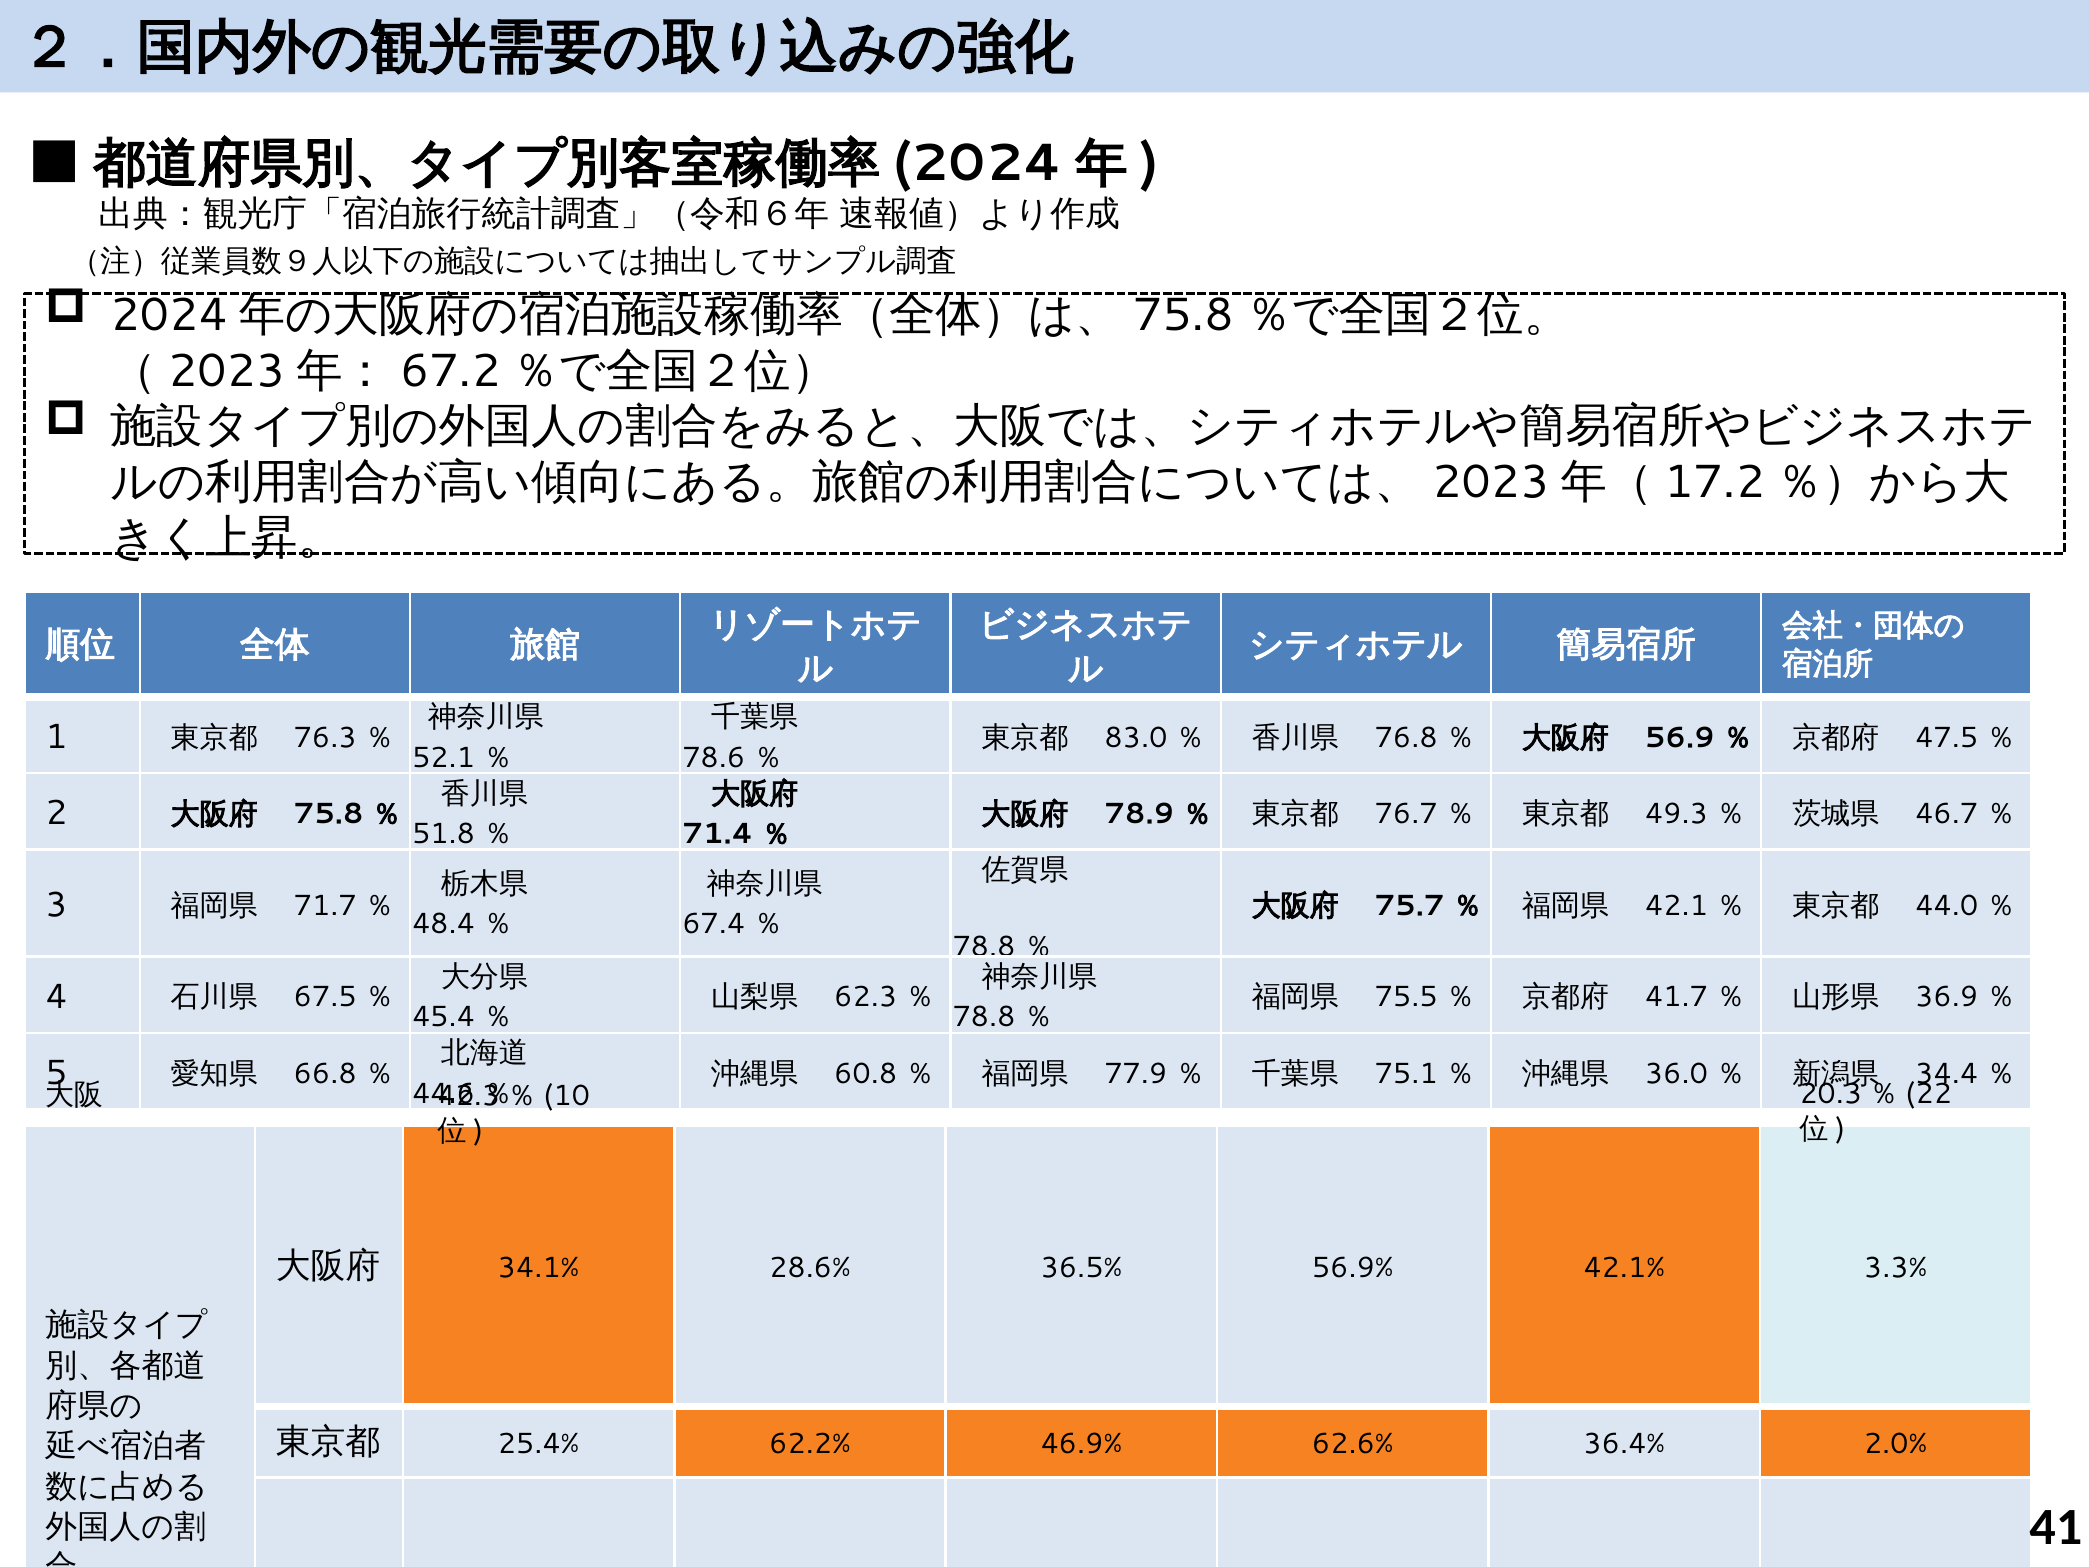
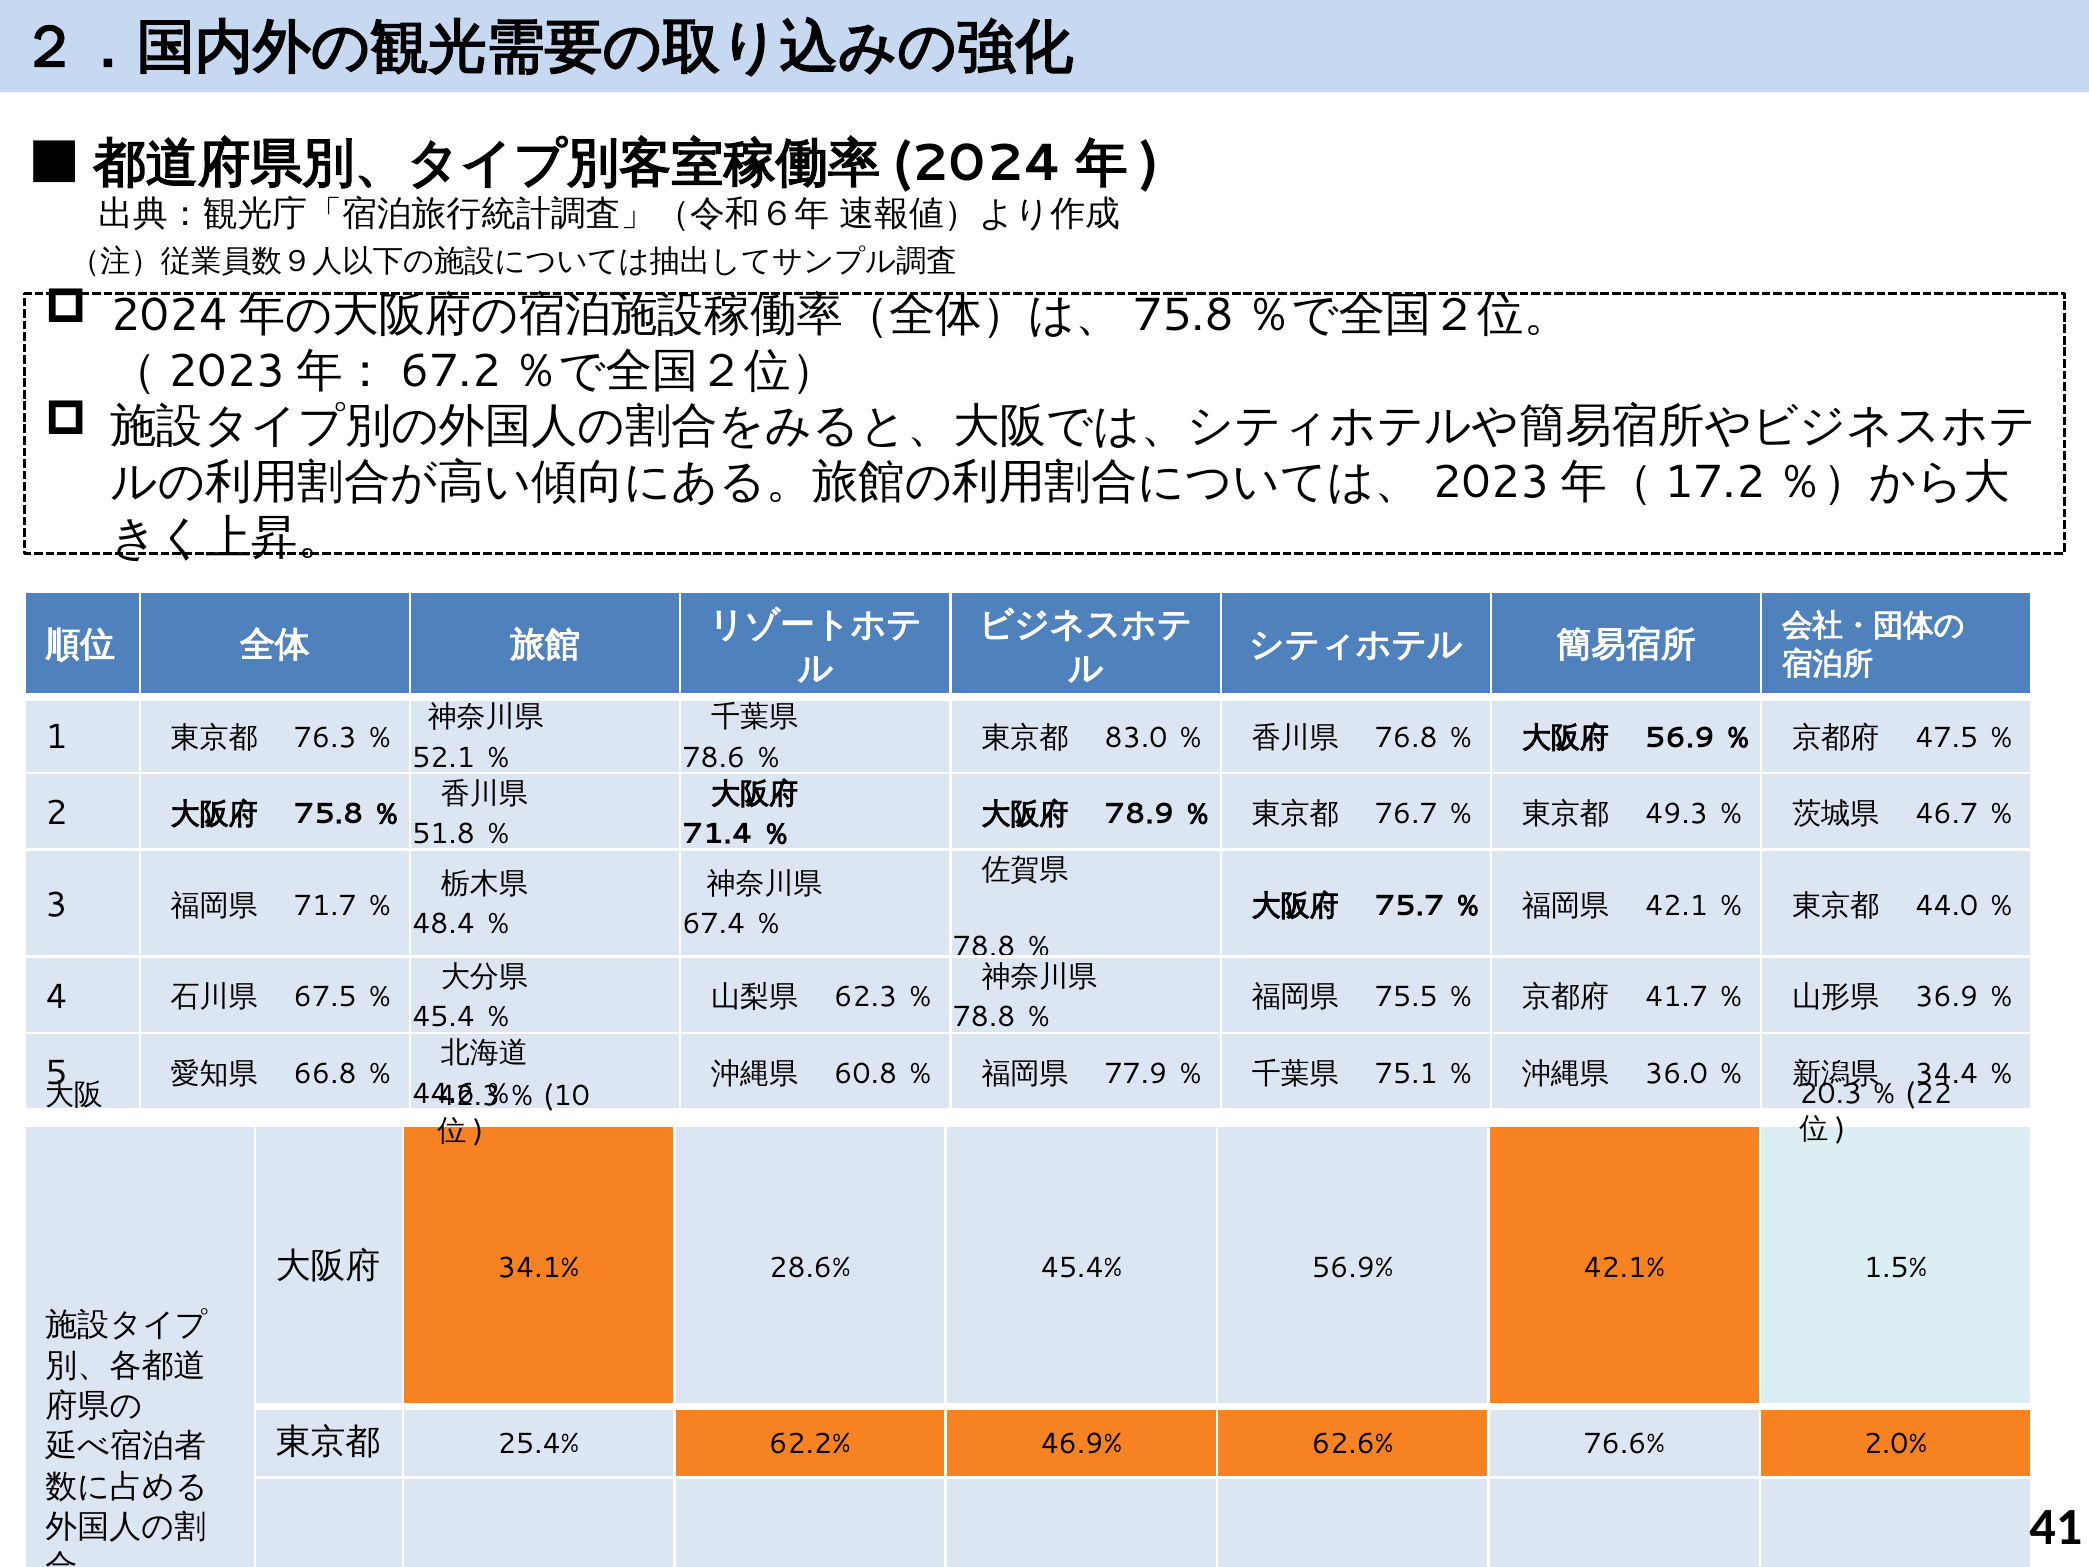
36.5%: 36.5% -> 45.4%
3.3%: 3.3% -> 1.5%
36.4%: 36.4% -> 76.6%
